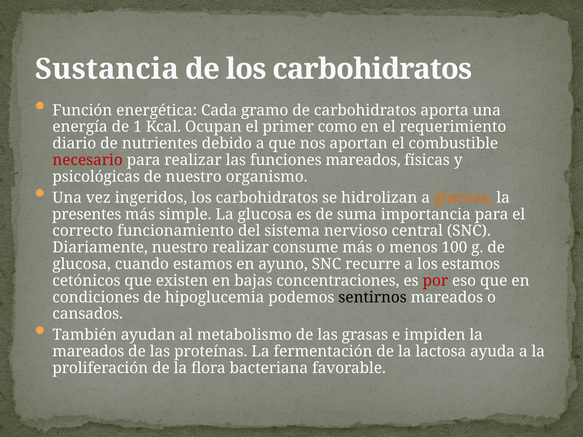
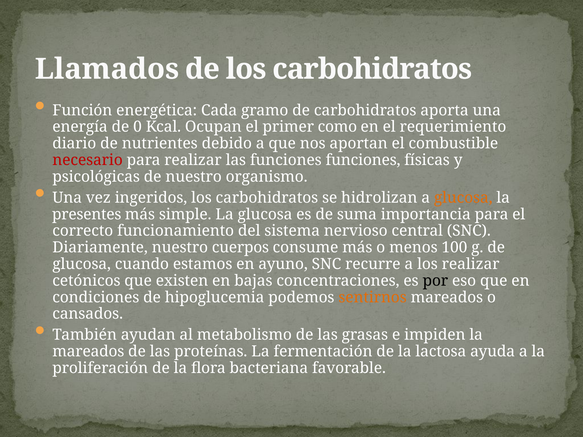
Sustancia: Sustancia -> Llamados
1: 1 -> 0
funciones mareados: mareados -> funciones
nuestro realizar: realizar -> cuerpos
los estamos: estamos -> realizar
por colour: red -> black
sentirnos colour: black -> orange
